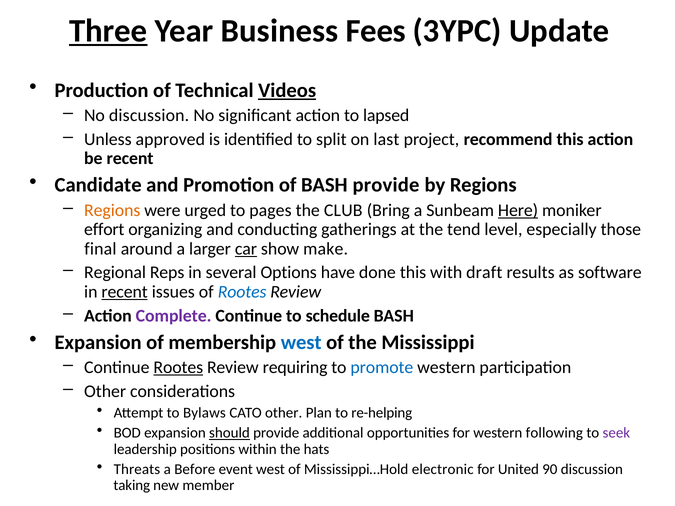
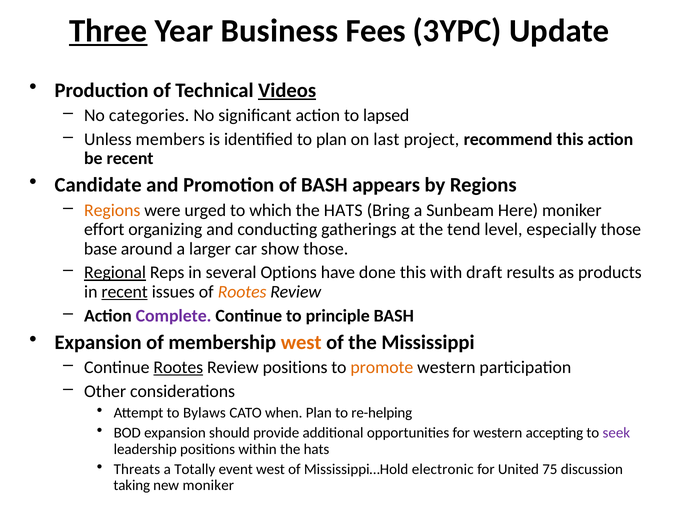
No discussion: discussion -> categories
approved: approved -> members
to split: split -> plan
BASH provide: provide -> appears
pages: pages -> which
CLUB at (343, 210): CLUB -> HATS
Here underline: present -> none
final: final -> base
car underline: present -> none
show make: make -> those
Regional underline: none -> present
software: software -> products
Rootes at (242, 292) colour: blue -> orange
schedule: schedule -> principle
west at (301, 342) colour: blue -> orange
Review requiring: requiring -> positions
promote colour: blue -> orange
CATO other: other -> when
should underline: present -> none
following: following -> accepting
Before: Before -> Totally
90: 90 -> 75
new member: member -> moniker
